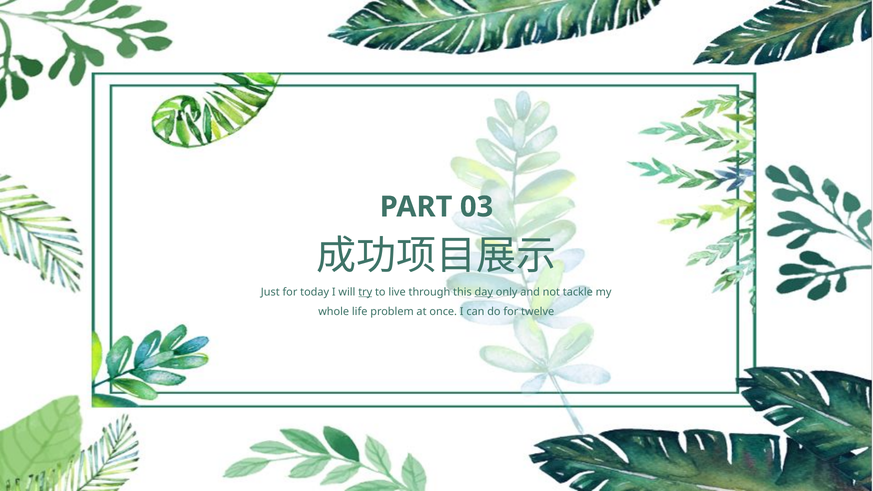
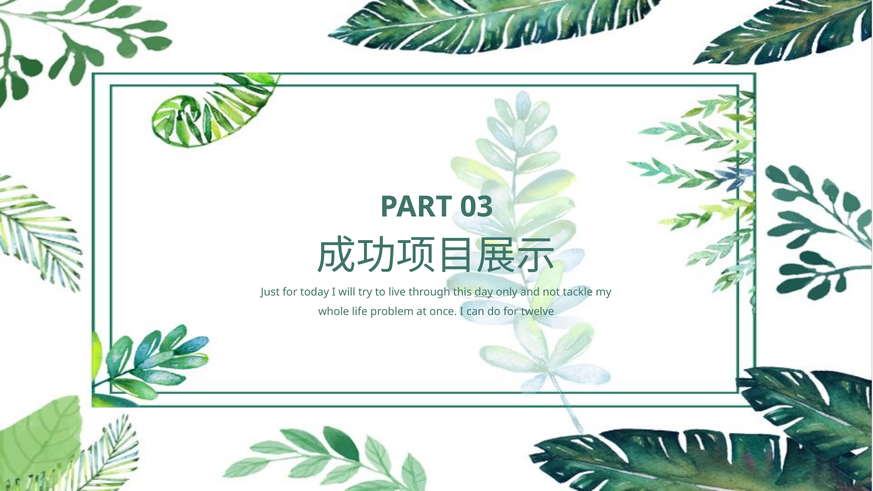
try underline: present -> none
